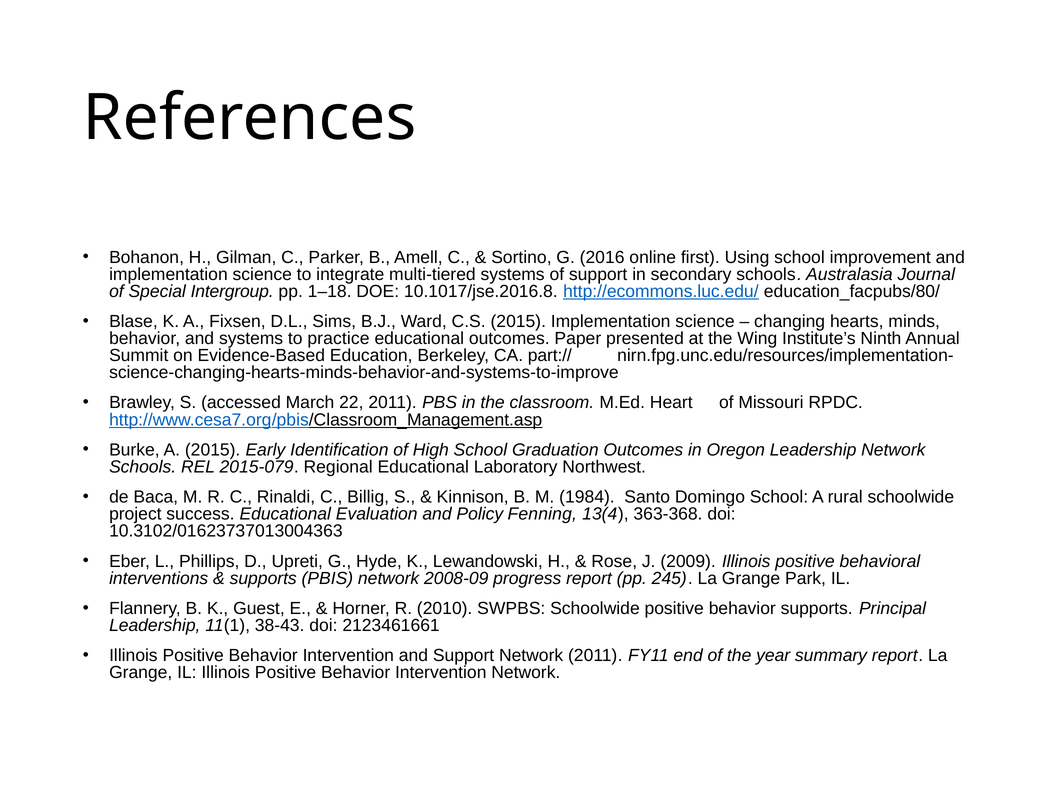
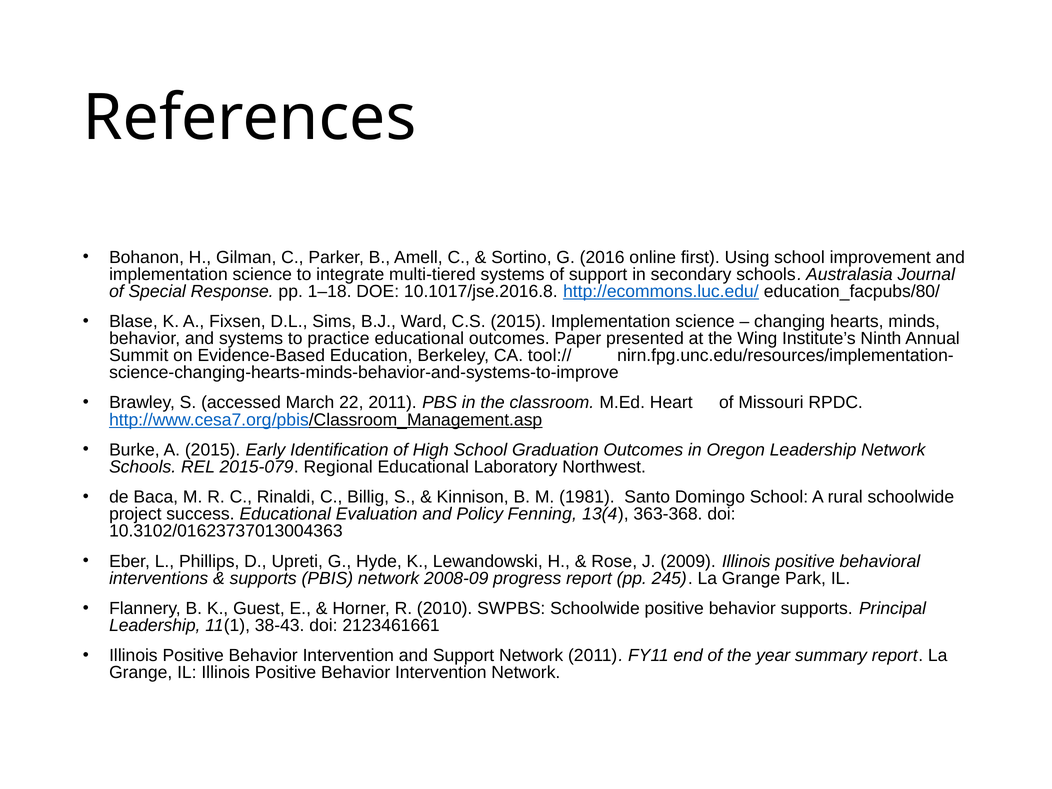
Intergroup: Intergroup -> Response
part://: part:// -> tool://
1984: 1984 -> 1981
